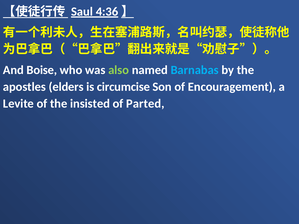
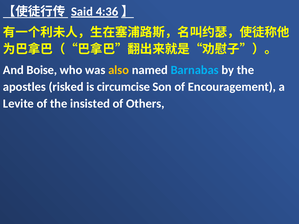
Saul: Saul -> Said
also colour: light green -> yellow
elders: elders -> risked
Parted: Parted -> Others
